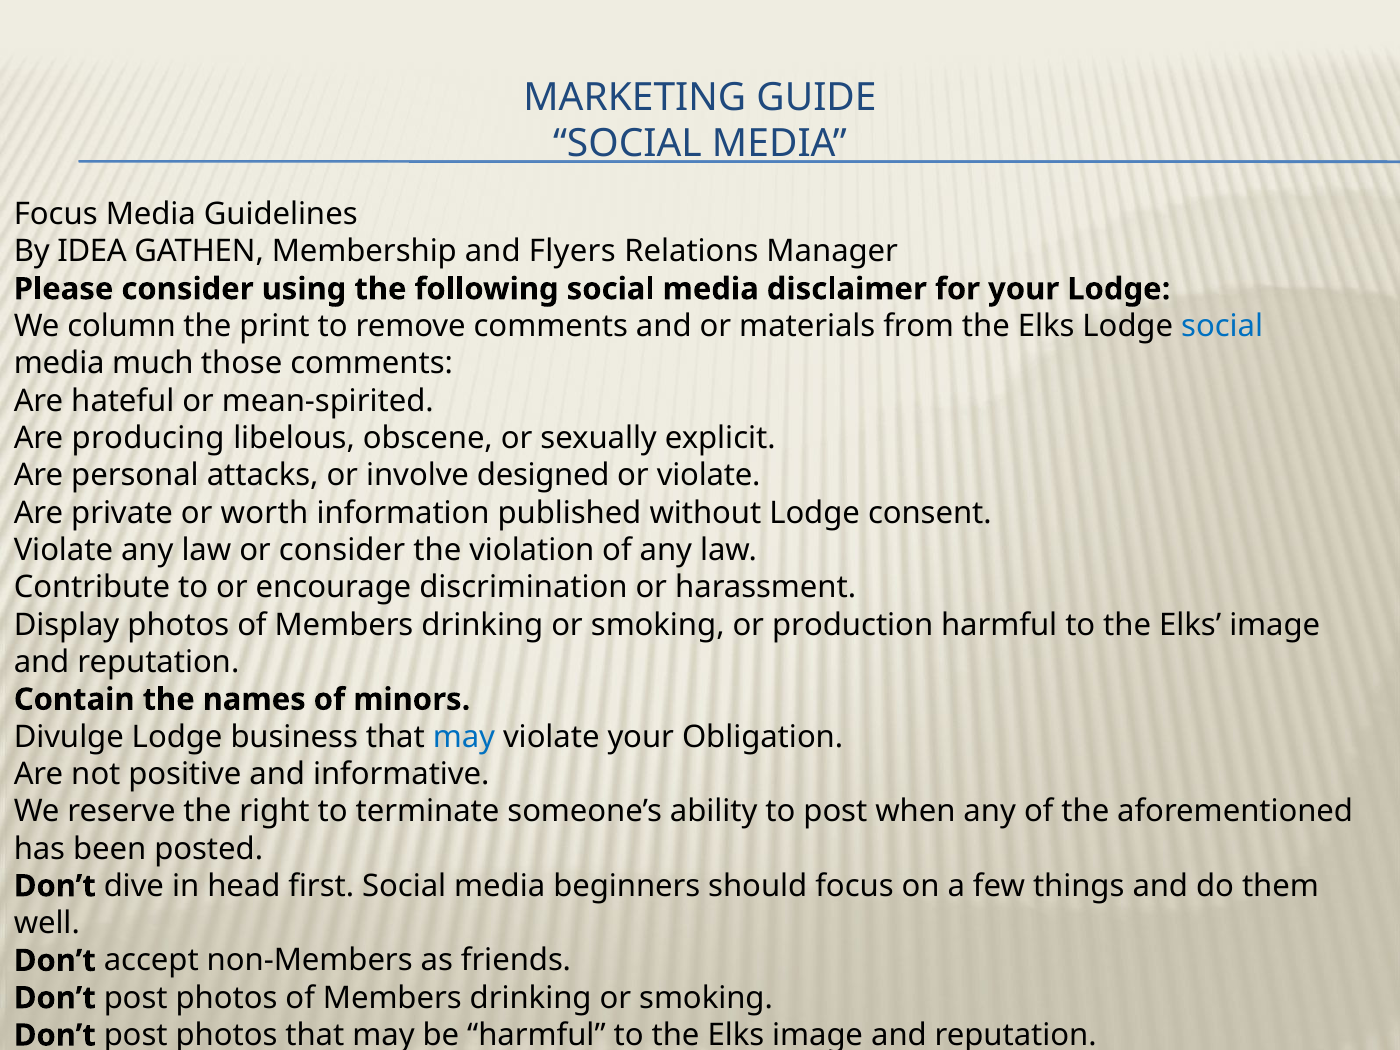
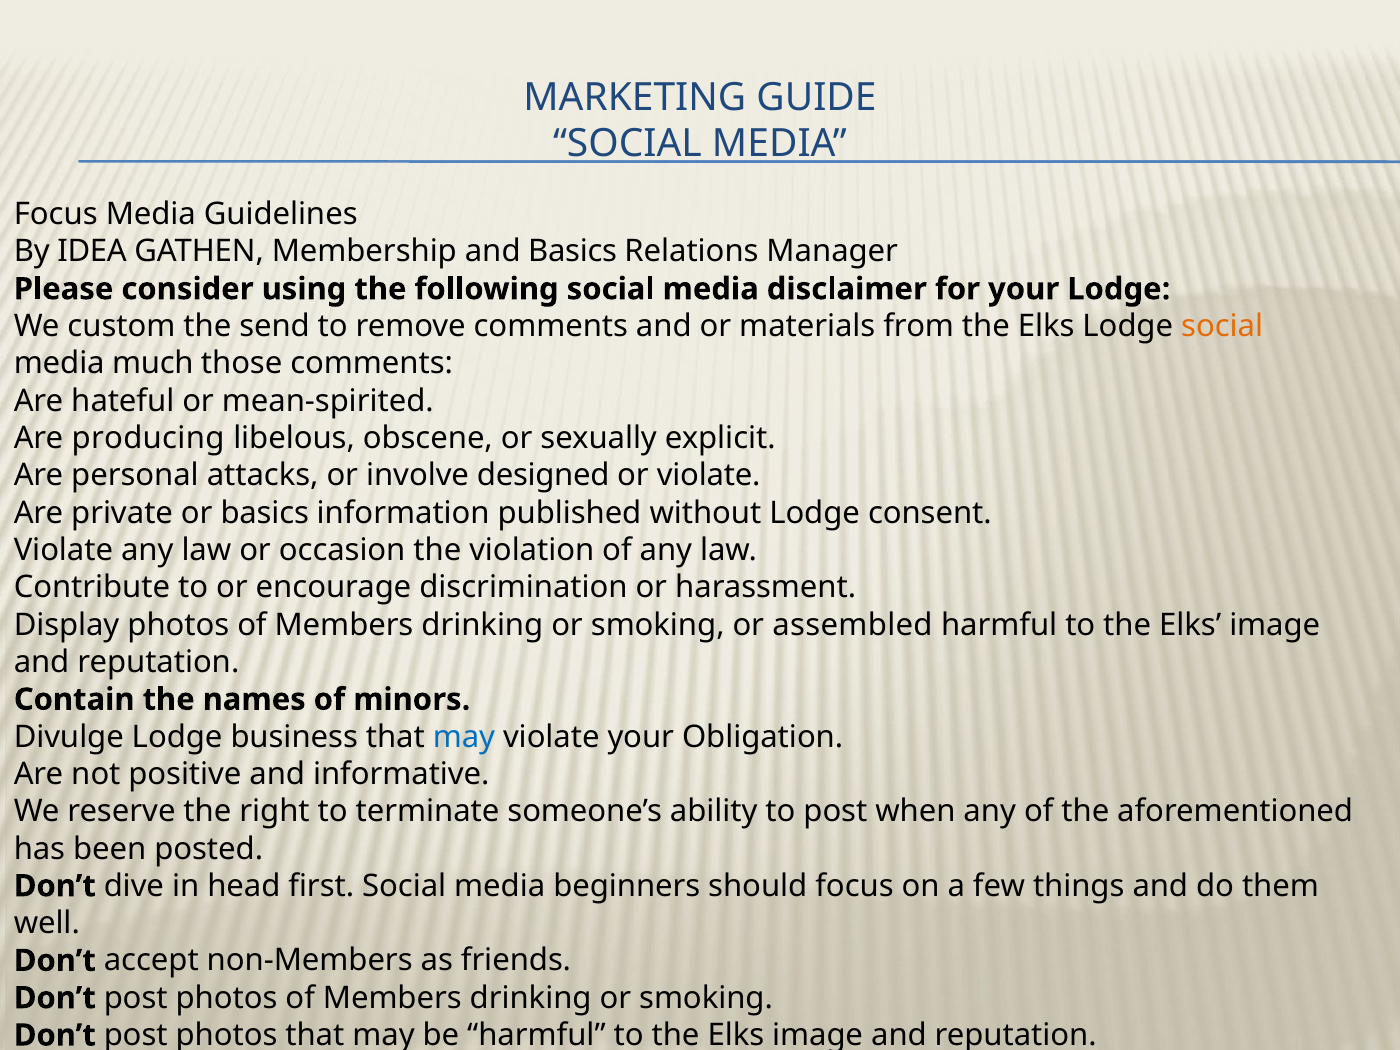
and Flyers: Flyers -> Basics
column: column -> custom
print: print -> send
social at (1222, 326) colour: blue -> orange
or worth: worth -> basics
or consider: consider -> occasion
production: production -> assembled
